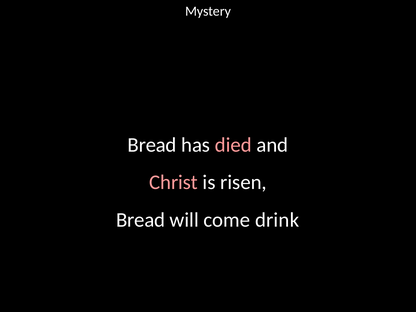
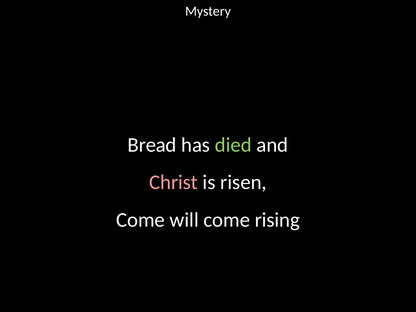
died colour: pink -> light green
Bread at (141, 220): Bread -> Come
drink: drink -> rising
